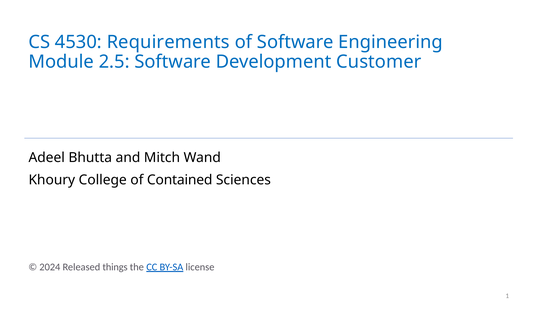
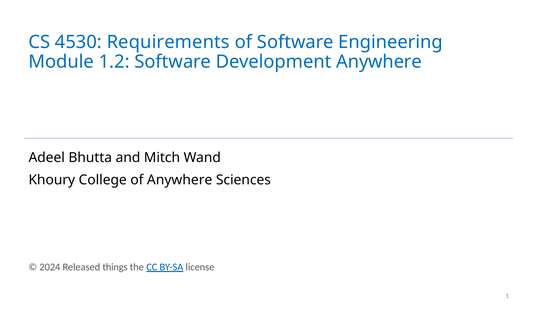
2.5: 2.5 -> 1.2
Development Customer: Customer -> Anywhere
of Contained: Contained -> Anywhere
